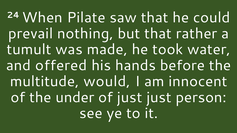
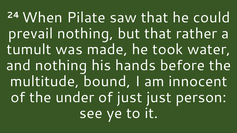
and offered: offered -> nothing
would: would -> bound
